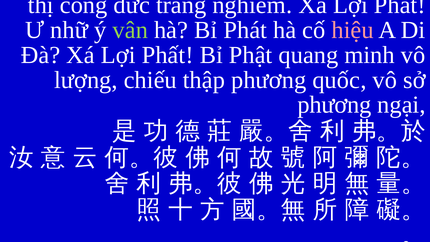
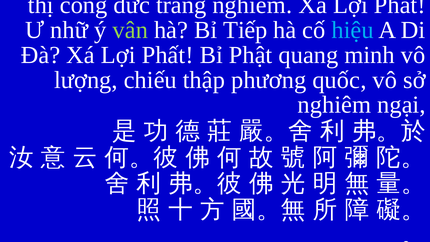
Phát: Phát -> Tiếp
hiệu colour: pink -> light blue
phương at (334, 105): phương -> nghiêm
